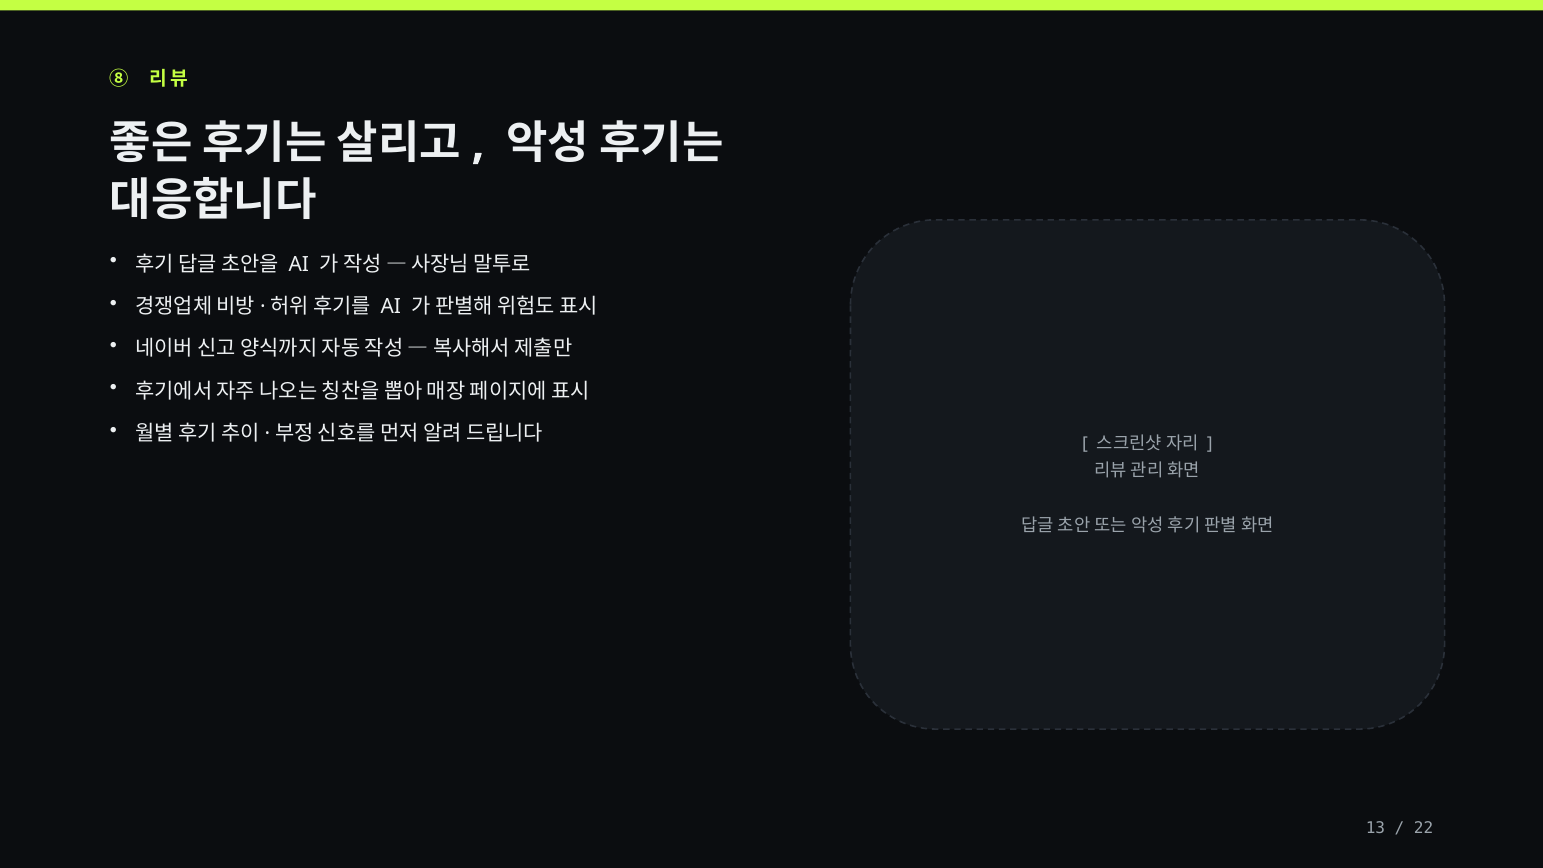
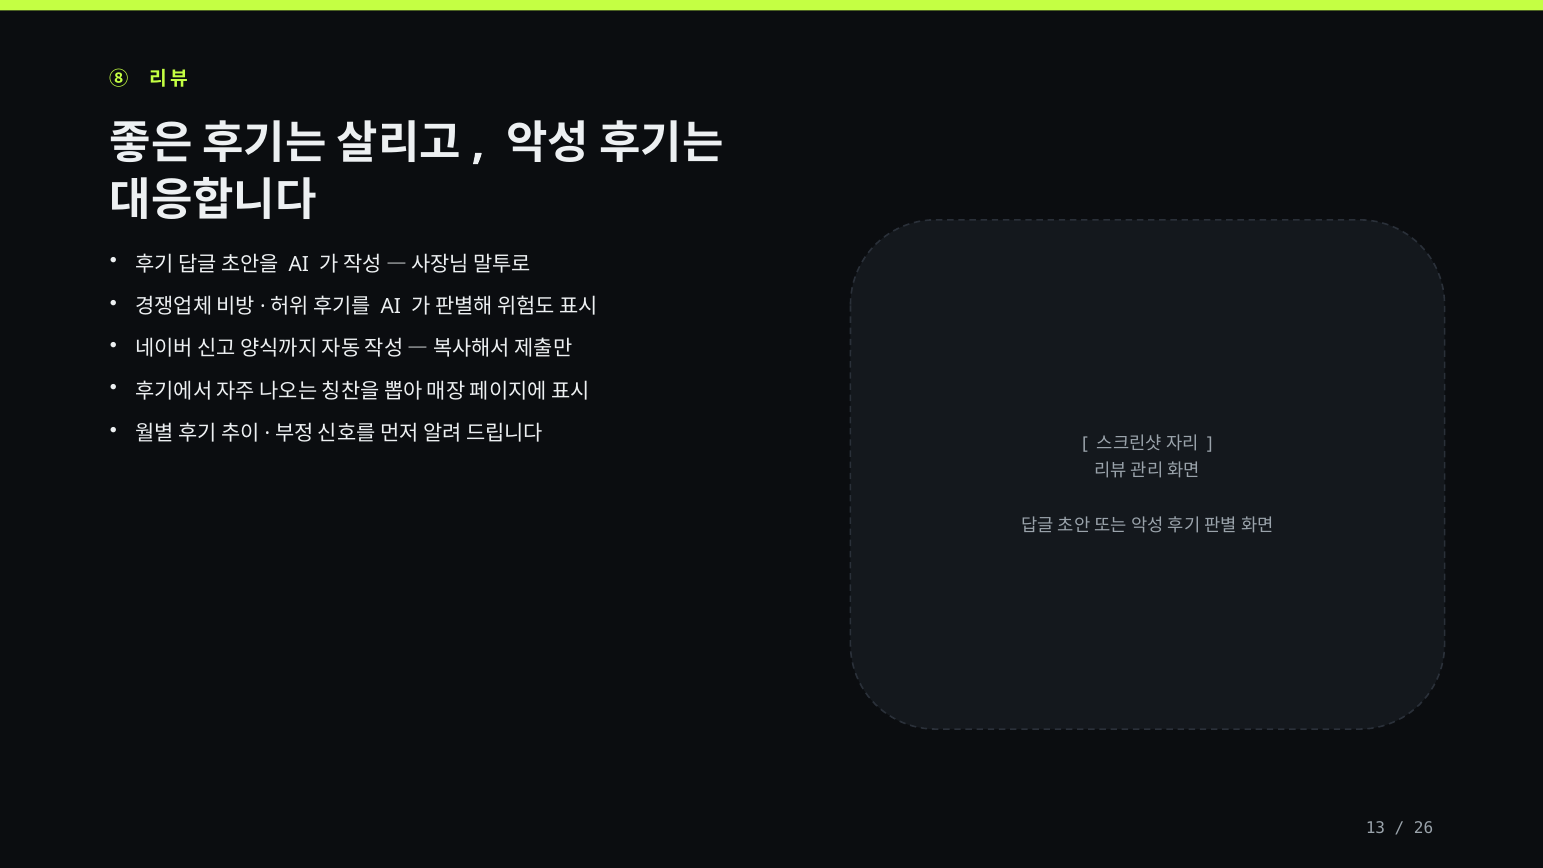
22: 22 -> 26
